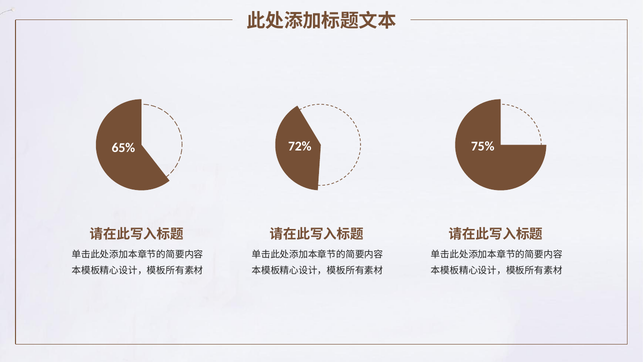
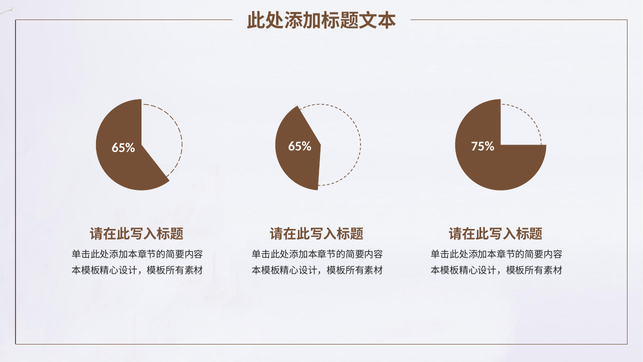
65% 72%: 72% -> 65%
